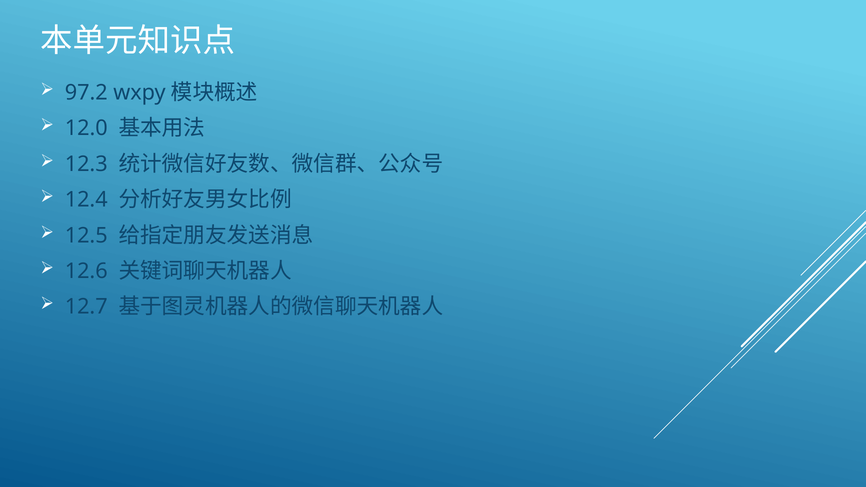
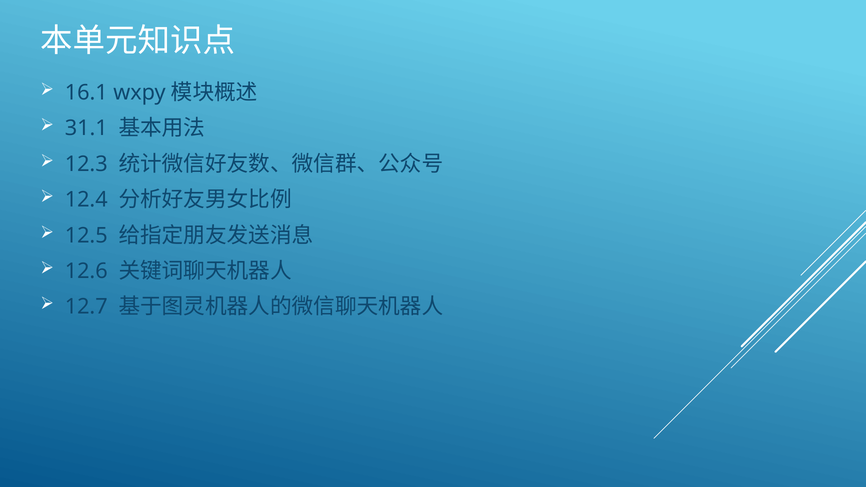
97.2: 97.2 -> 16.1
12.0: 12.0 -> 31.1
